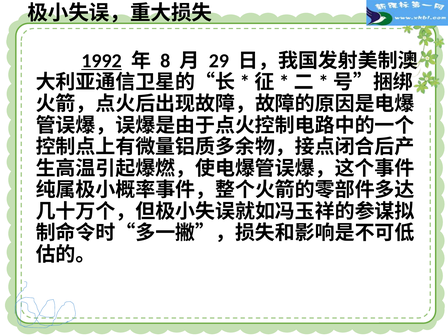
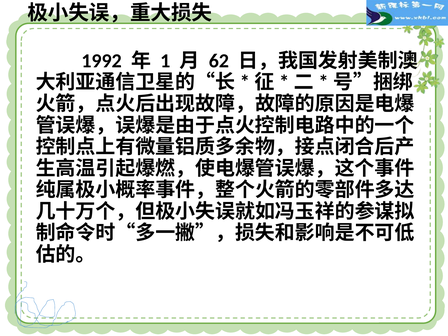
1992 underline: present -> none
8: 8 -> 1
29: 29 -> 62
